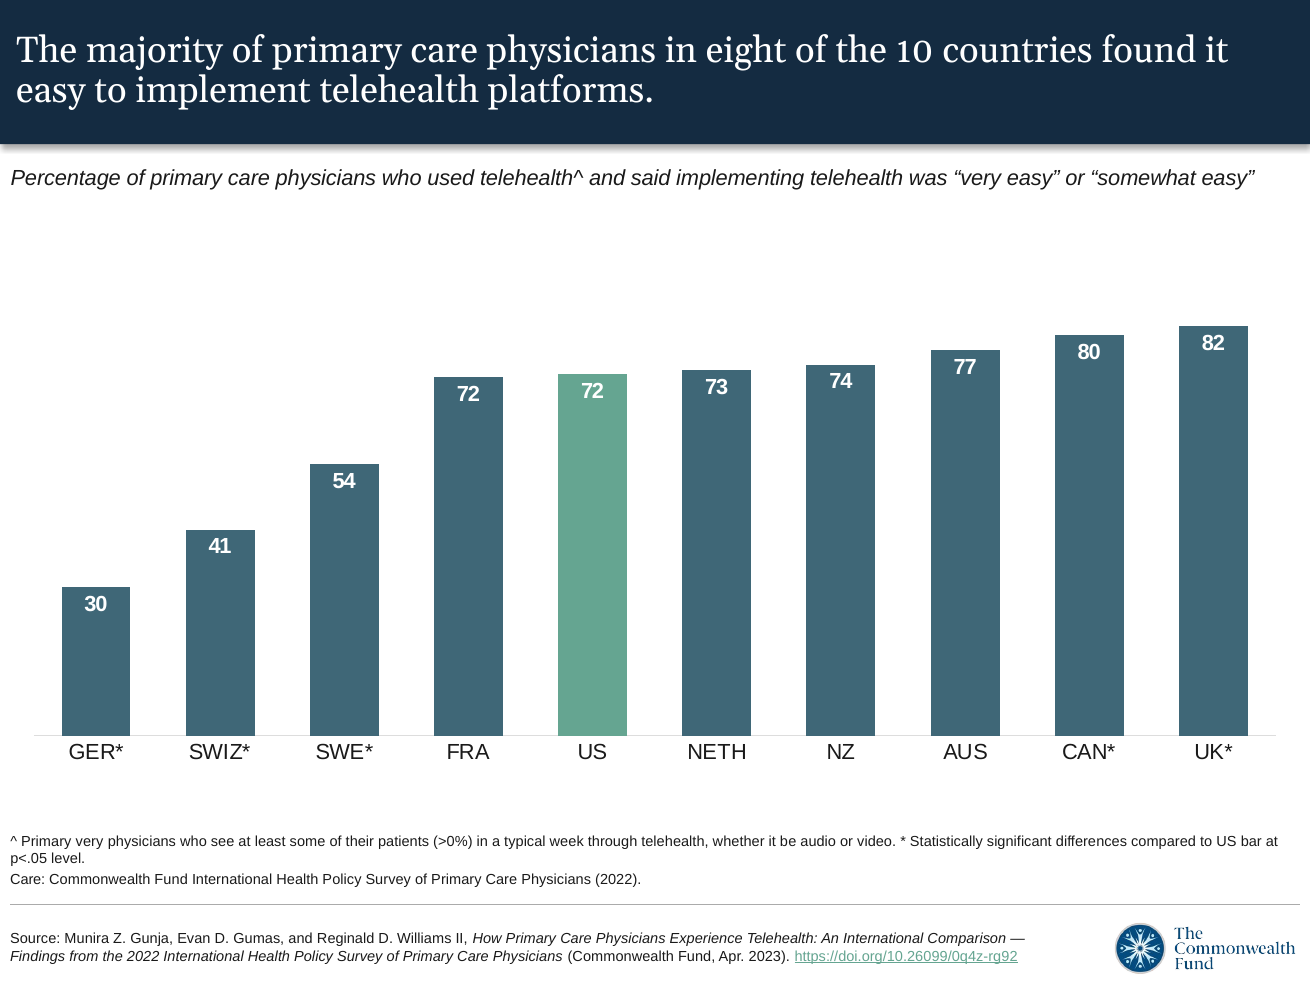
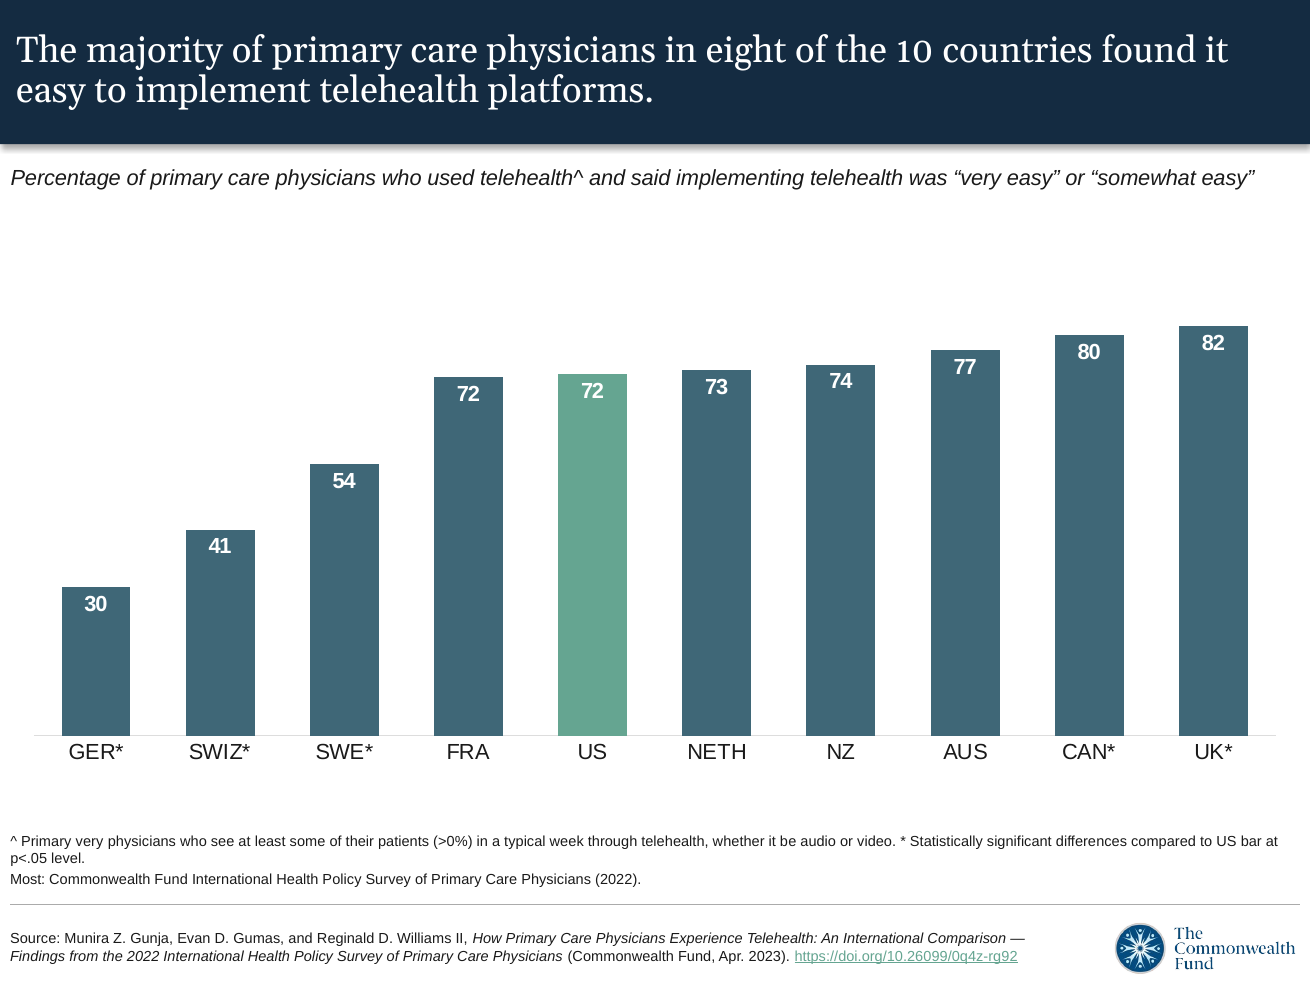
Care at (28, 880): Care -> Most
